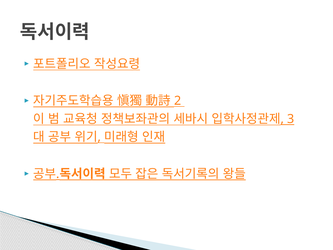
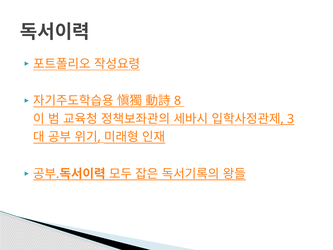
2: 2 -> 8
